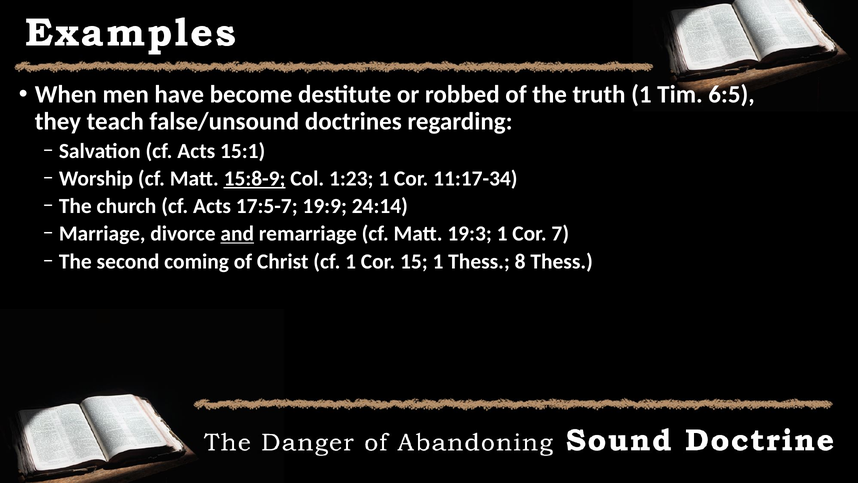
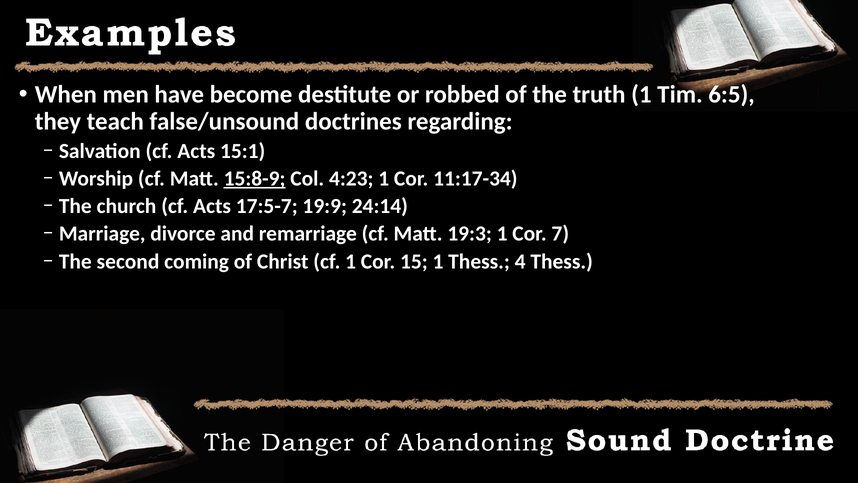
1:23: 1:23 -> 4:23
and underline: present -> none
8: 8 -> 4
